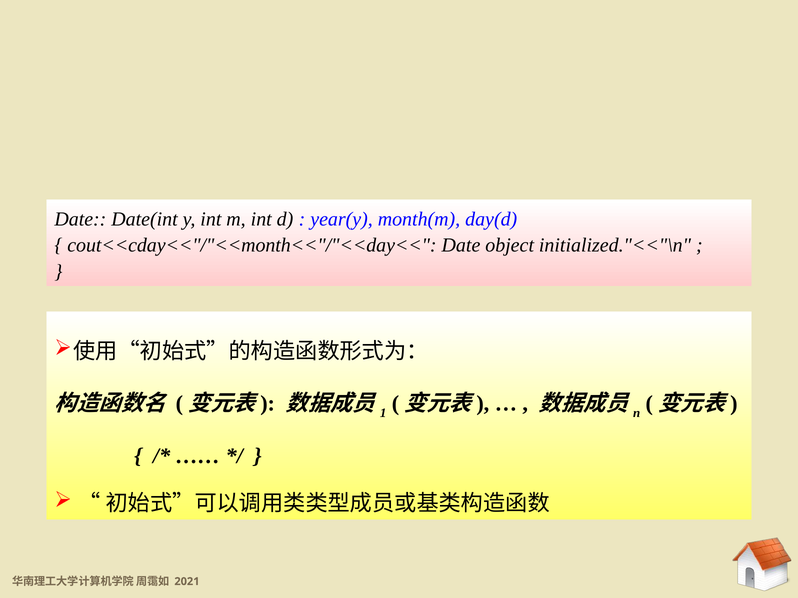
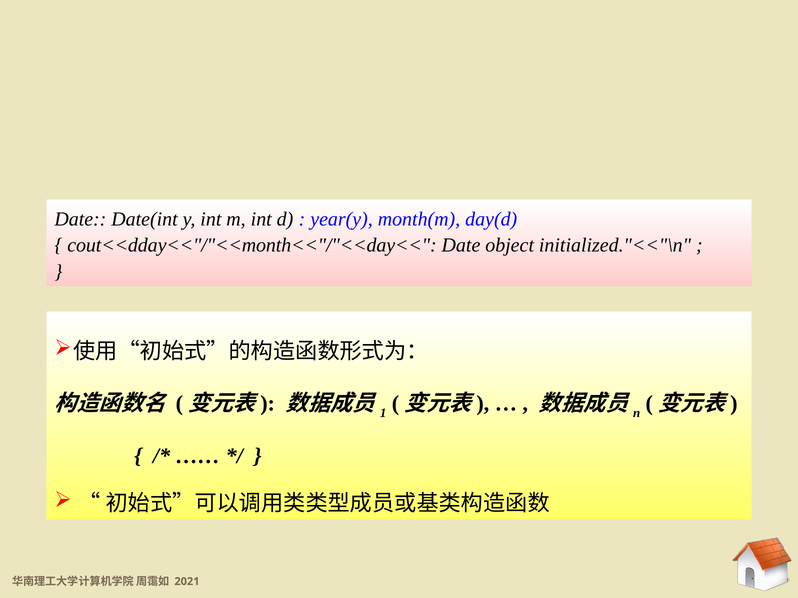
cout<<cday<<"/"<<month<<"/"<<day<<: cout<<cday<<"/"<<month<<"/"<<day<< -> cout<<dday<<"/"<<month<<"/"<<day<<
